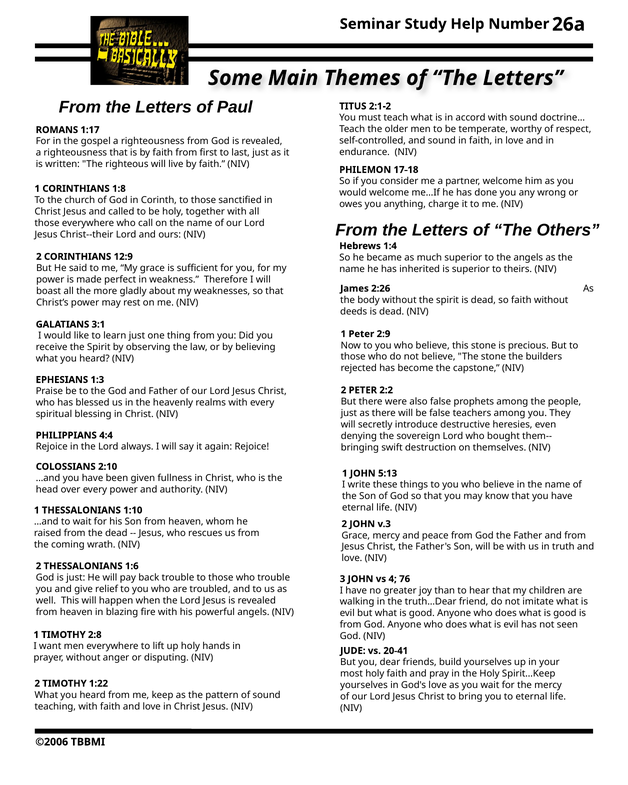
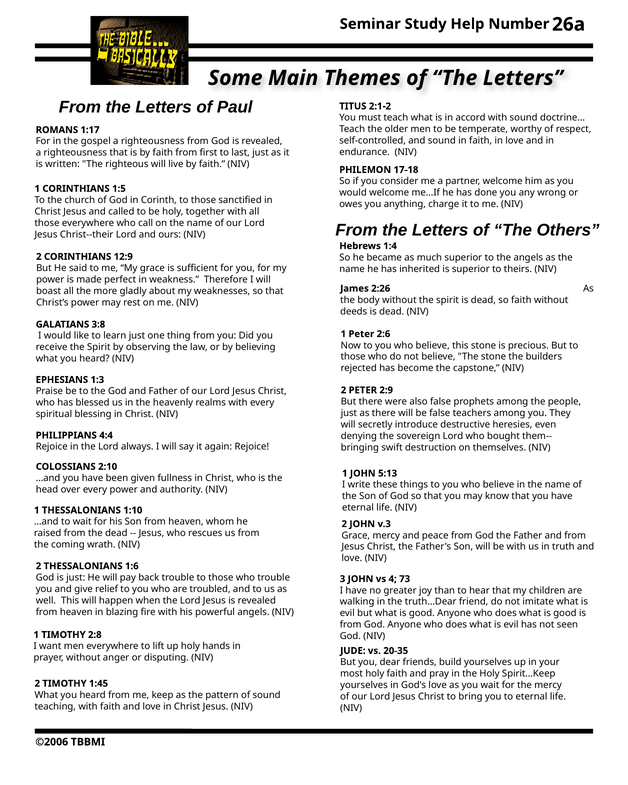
1:8: 1:8 -> 1:5
3:1: 3:1 -> 3:8
2:9: 2:9 -> 2:6
2:2: 2:2 -> 2:9
76: 76 -> 73
20-41: 20-41 -> 20-35
1:22: 1:22 -> 1:45
